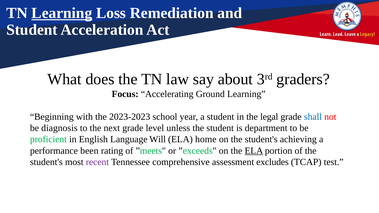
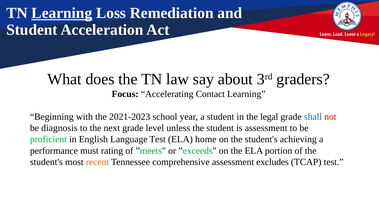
Ground: Ground -> Contact
2023-2023: 2023-2023 -> 2021-2023
is department: department -> assessment
Language Will: Will -> Test
been: been -> must
ELA at (254, 151) underline: present -> none
recent colour: purple -> orange
